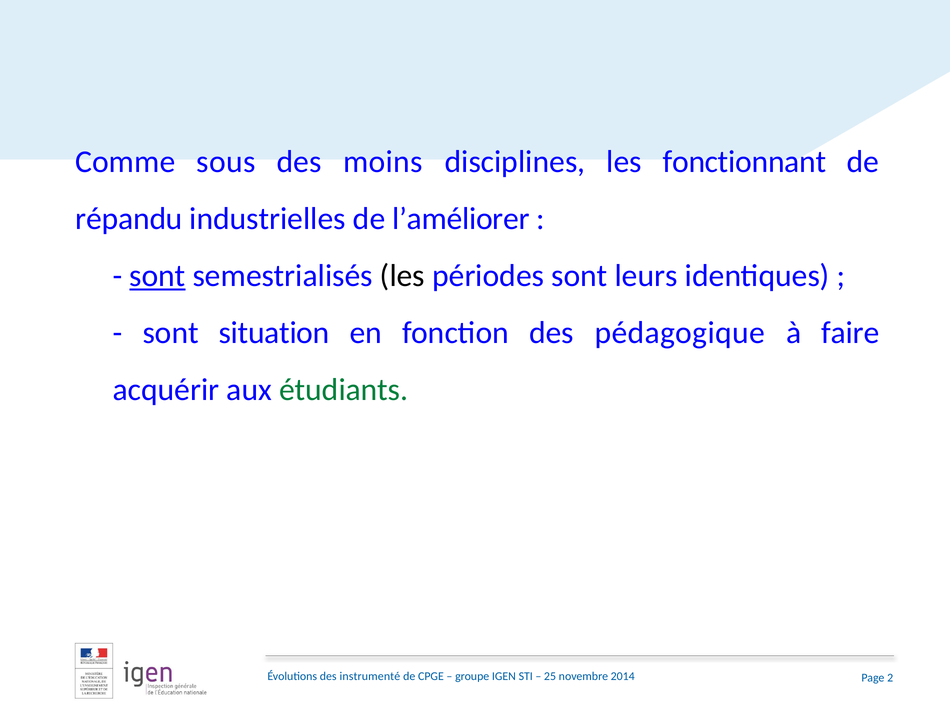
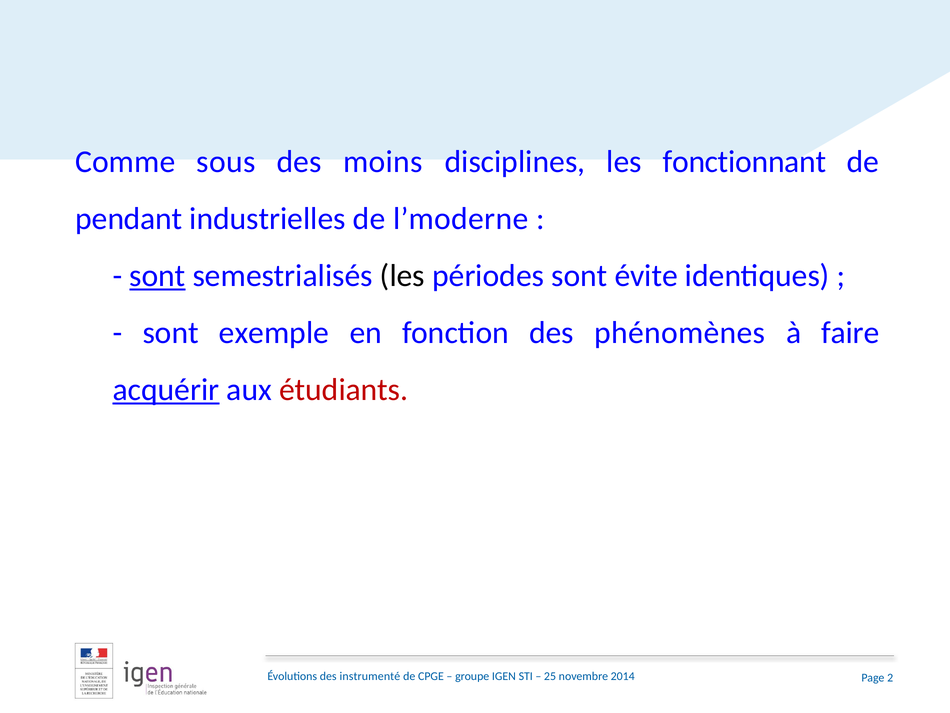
répandu: répandu -> pendant
l’améliorer: l’améliorer -> l’moderne
leurs: leurs -> évite
situation: situation -> exemple
pédagogique: pédagogique -> phénomènes
acquérir underline: none -> present
étudiants colour: green -> red
